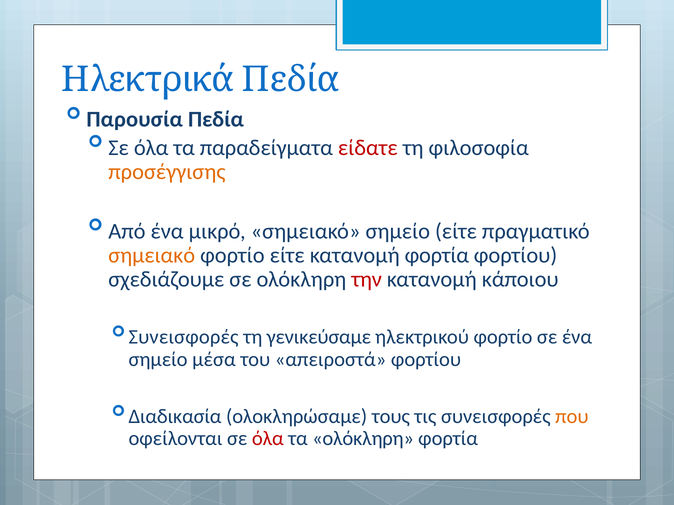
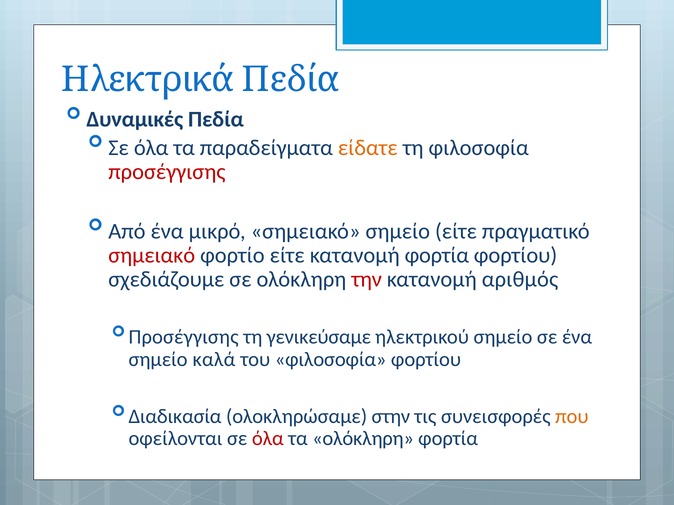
Παρουσία: Παρουσία -> Δυναμικές
είδατε colour: red -> orange
προσέγγισης at (167, 172) colour: orange -> red
σημειακό at (152, 256) colour: orange -> red
κάποιου: κάποιου -> αριθμός
Συνεισφορές at (184, 338): Συνεισφορές -> Προσέγγισης
ηλεκτρικού φορτίο: φορτίο -> σημείο
μέσα: μέσα -> καλά
του απειροστά: απειροστά -> φιλοσοφία
τους: τους -> στην
